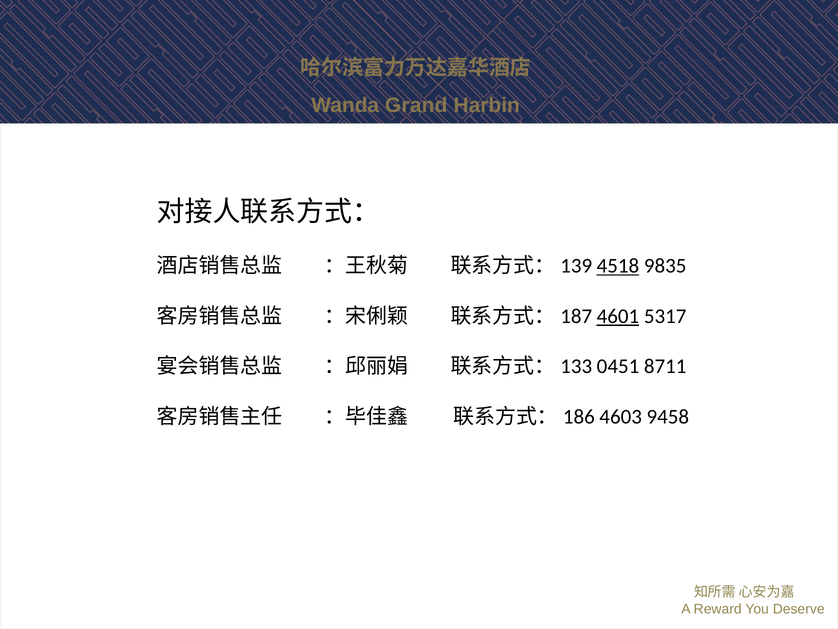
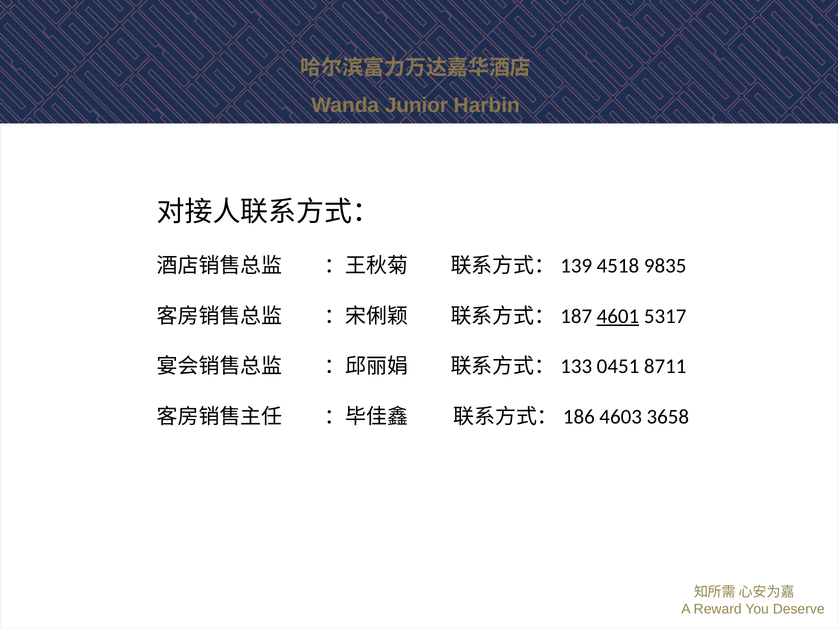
Grand: Grand -> Junior
4518 underline: present -> none
9458: 9458 -> 3658
